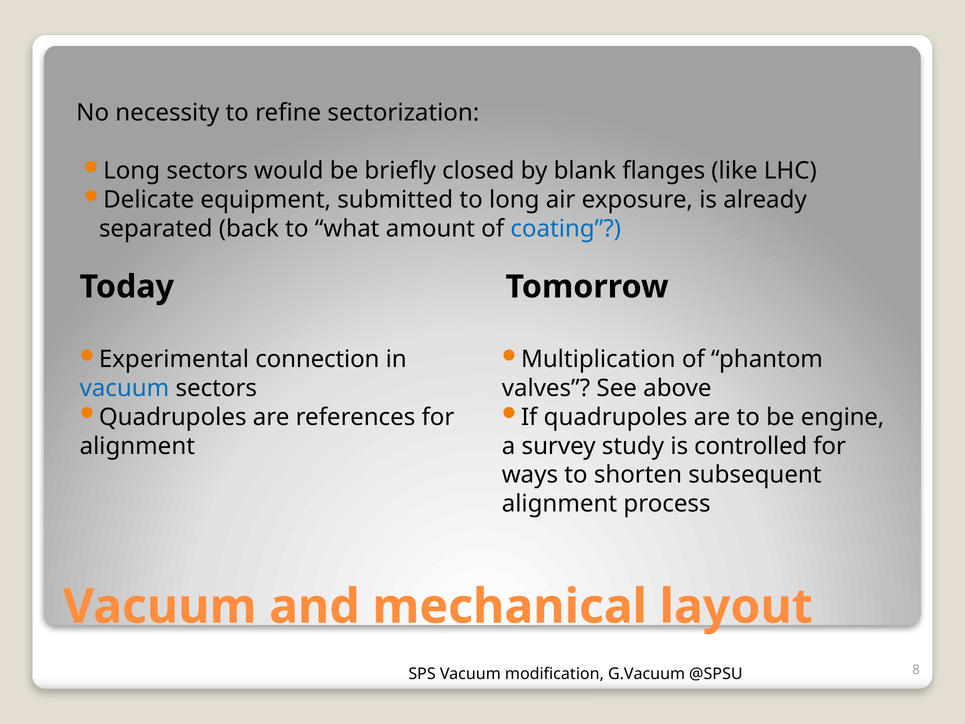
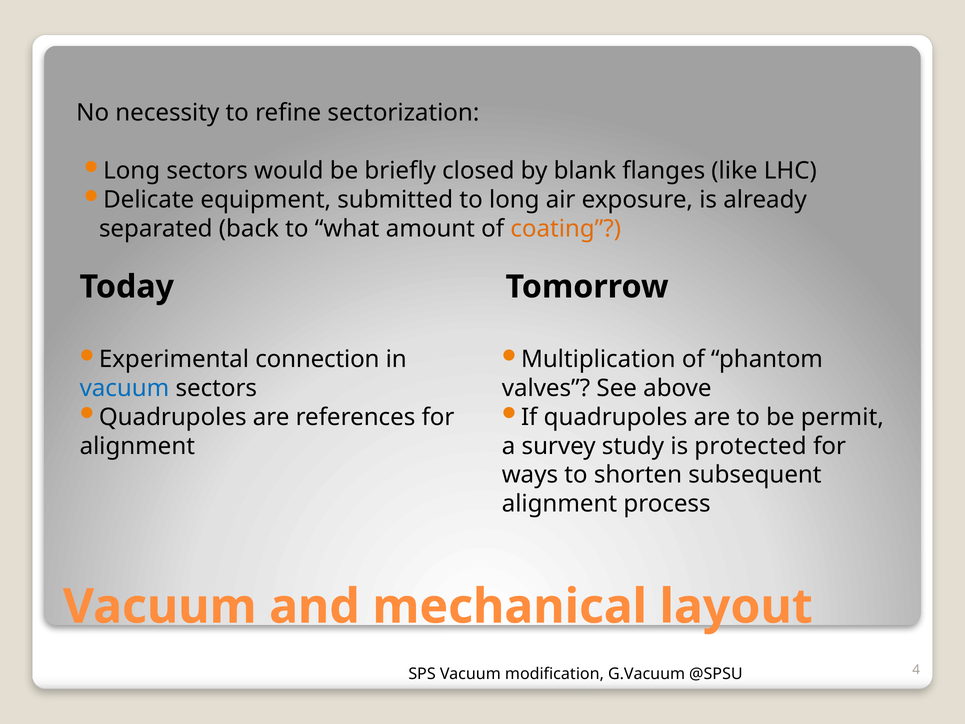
coating colour: blue -> orange
engine: engine -> permit
controlled: controlled -> protected
8: 8 -> 4
